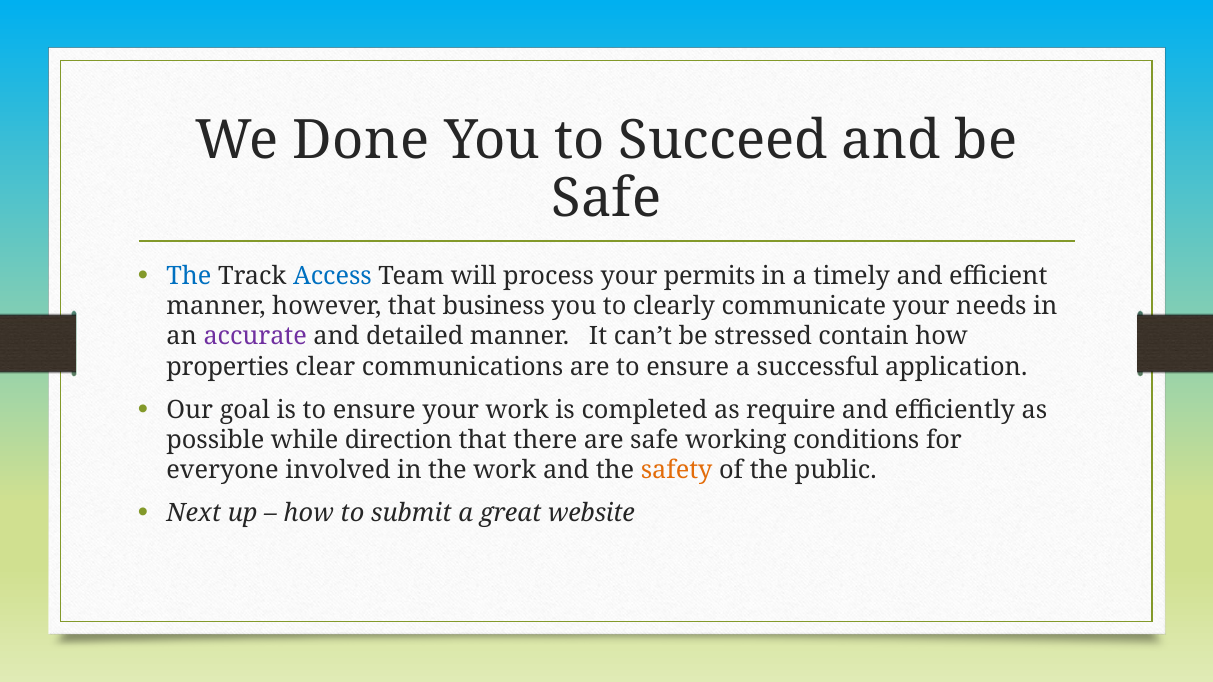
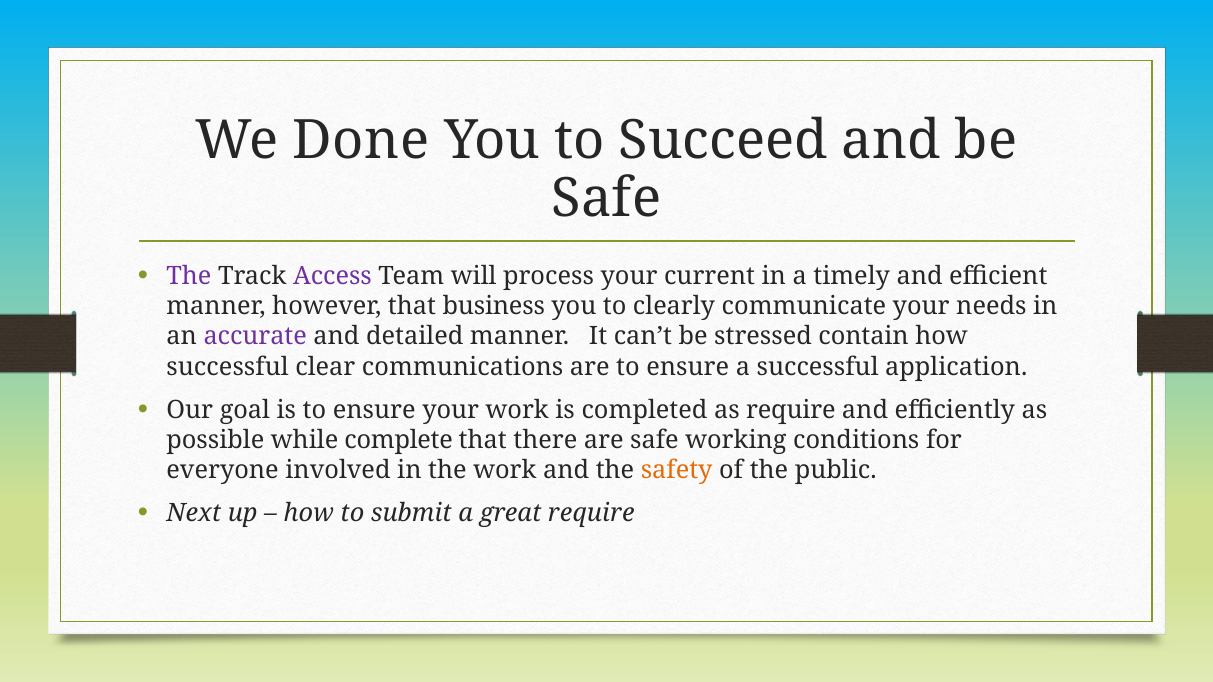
The at (189, 276) colour: blue -> purple
Access colour: blue -> purple
permits: permits -> current
properties at (228, 367): properties -> successful
direction: direction -> complete
great website: website -> require
